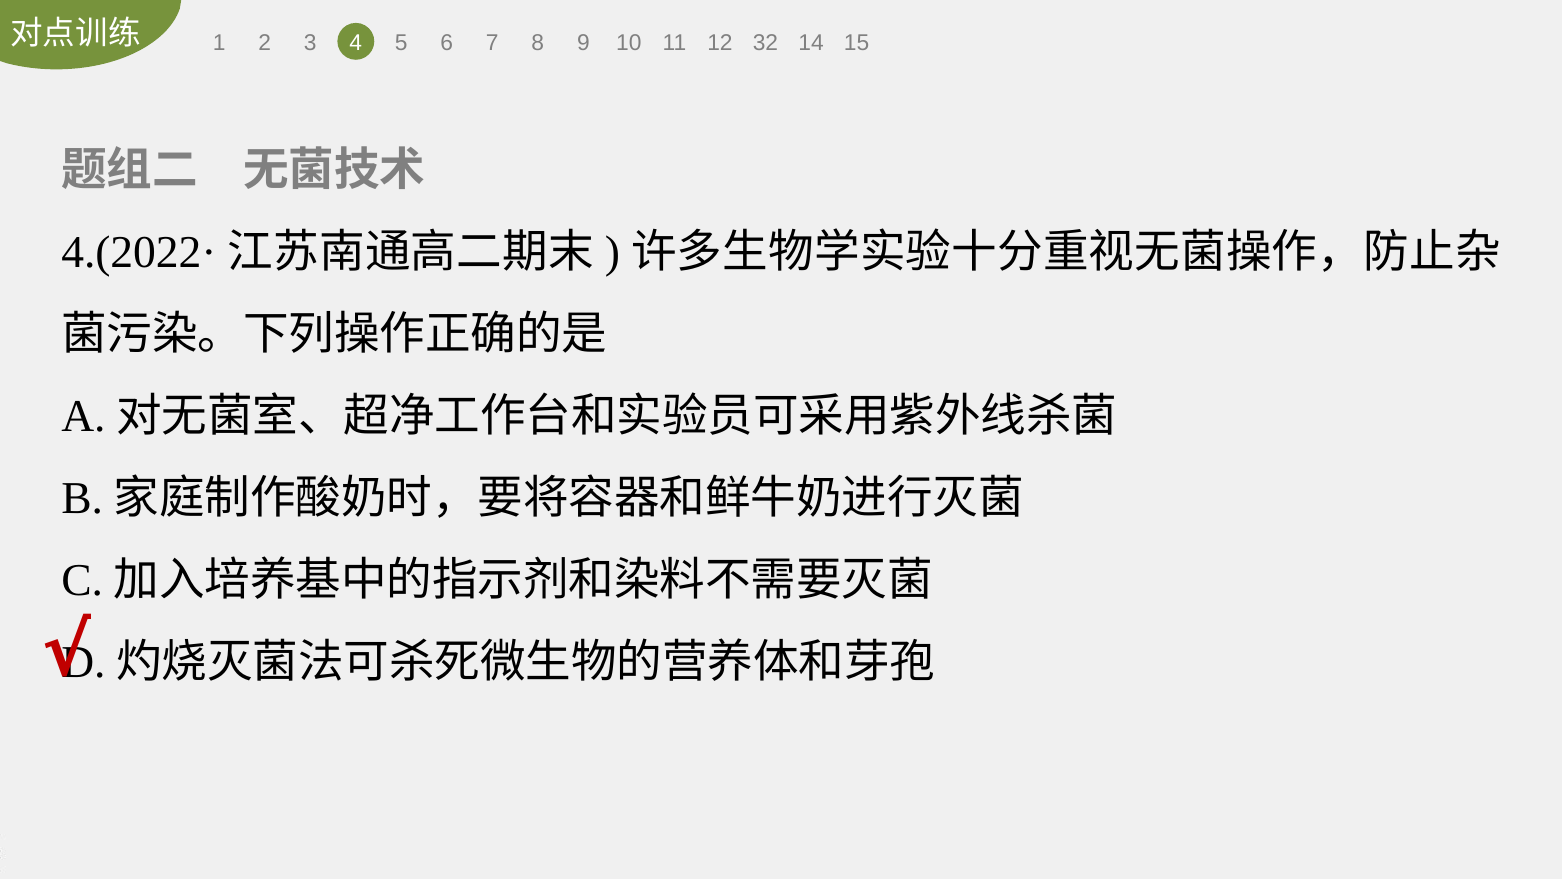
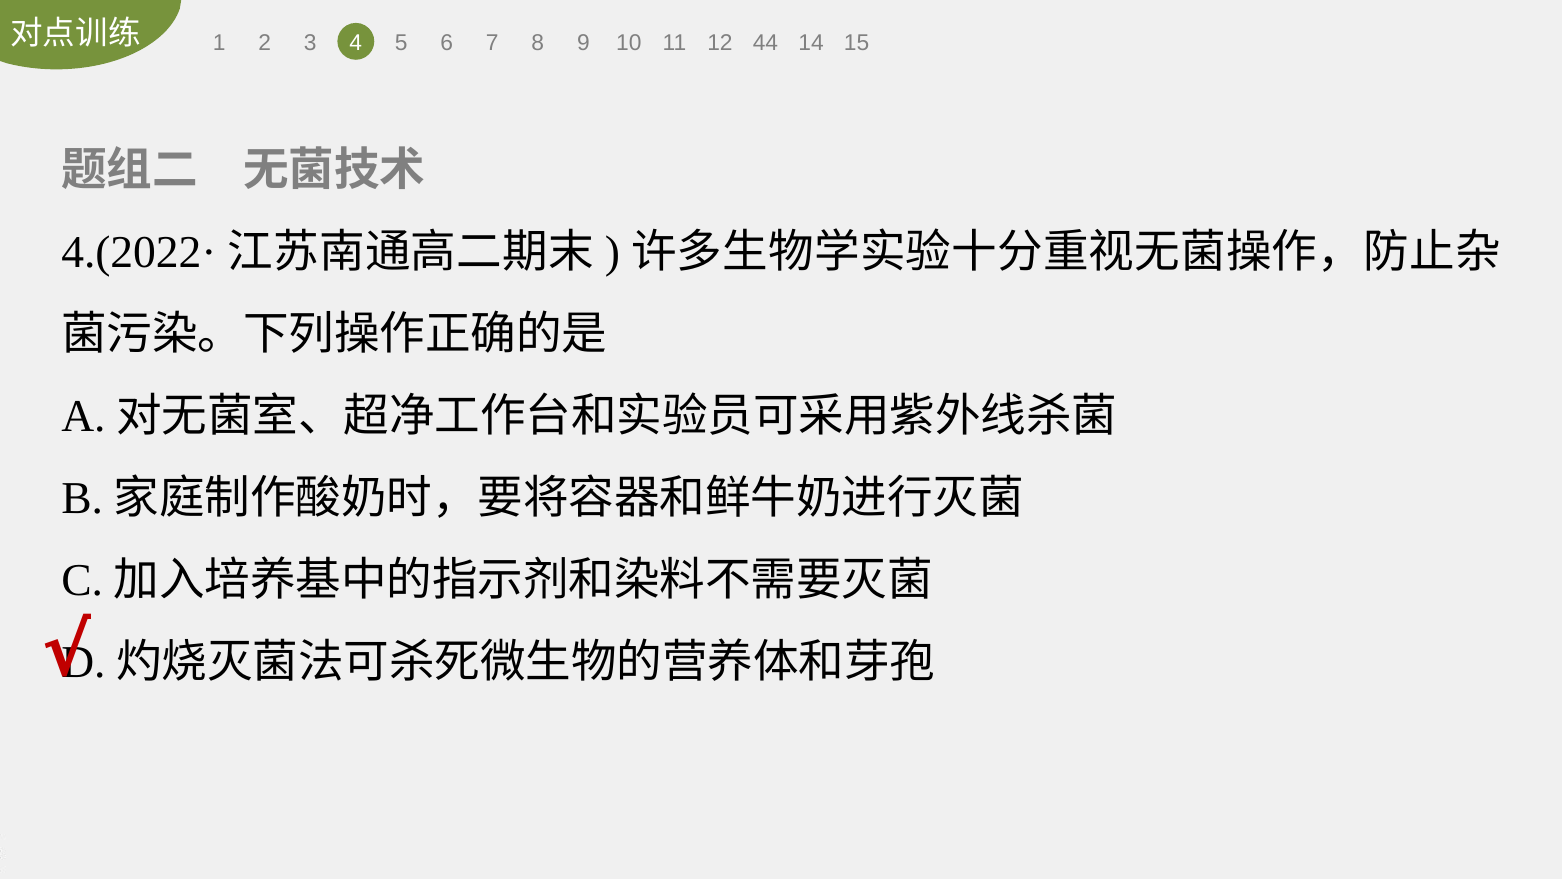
32: 32 -> 44
